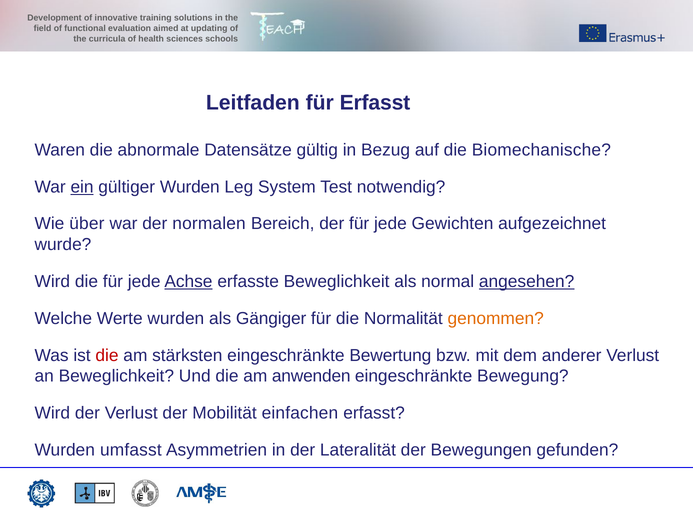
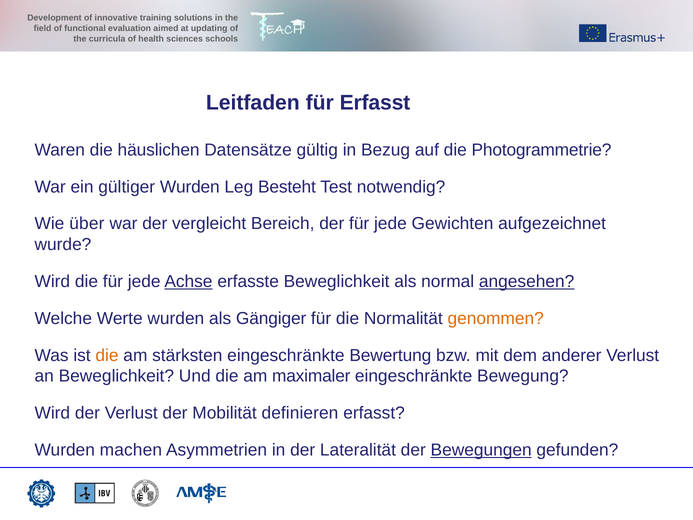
abnormale: abnormale -> häuslichen
Biomechanische: Biomechanische -> Photogrammetrie
ein underline: present -> none
System: System -> Besteht
normalen: normalen -> vergleicht
die at (107, 355) colour: red -> orange
anwenden: anwenden -> maximaler
einfachen: einfachen -> definieren
umfasst: umfasst -> machen
Bewegungen underline: none -> present
